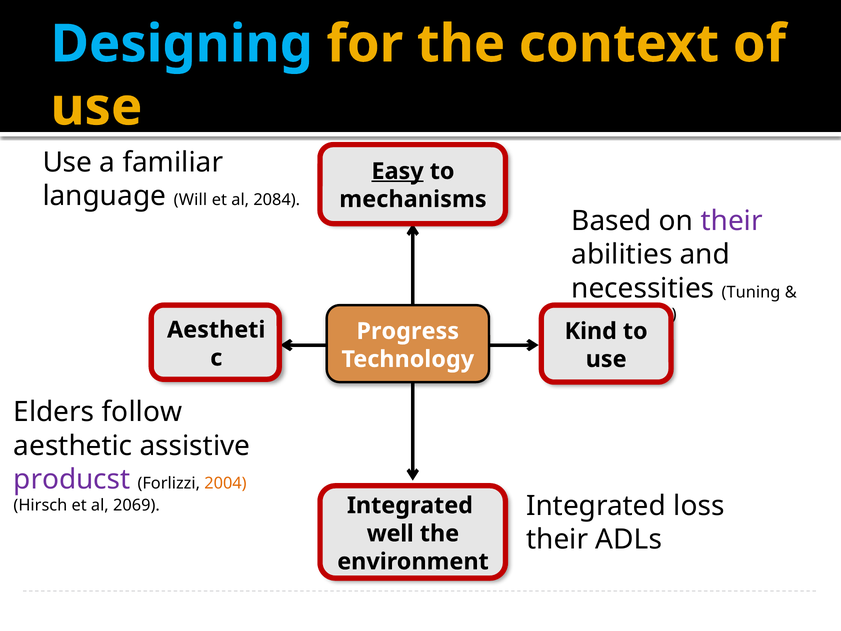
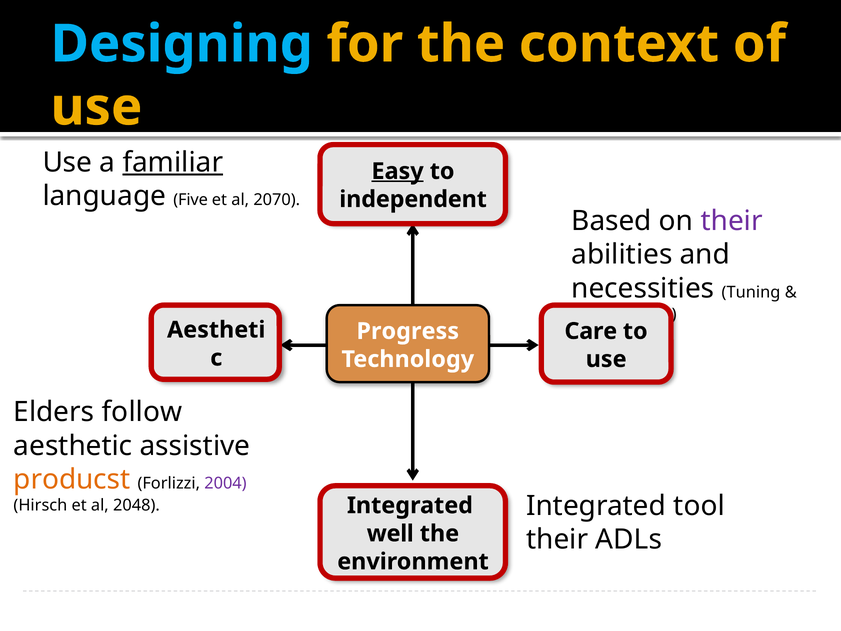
familiar underline: none -> present
Will: Will -> Five
2084: 2084 -> 2070
mechanisms: mechanisms -> independent
Kind: Kind -> Care
producst colour: purple -> orange
2004 colour: orange -> purple
loss: loss -> tool
2069: 2069 -> 2048
